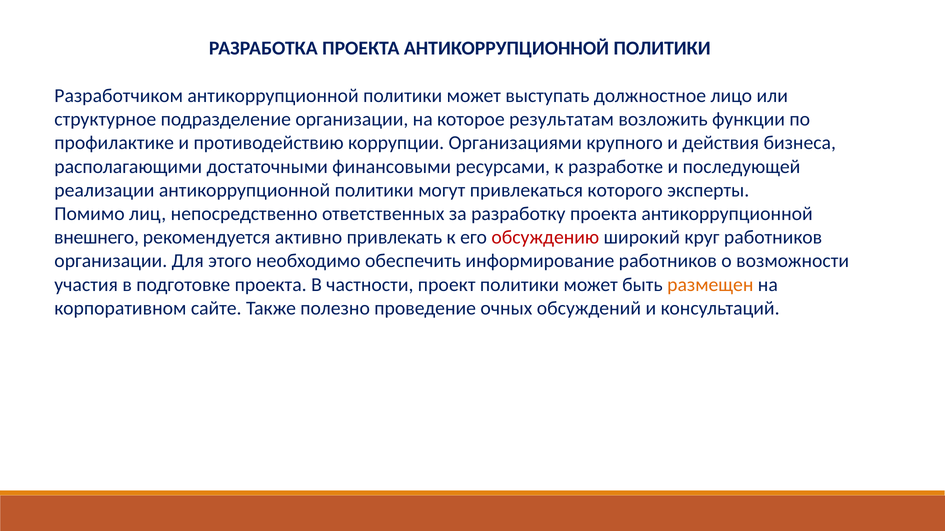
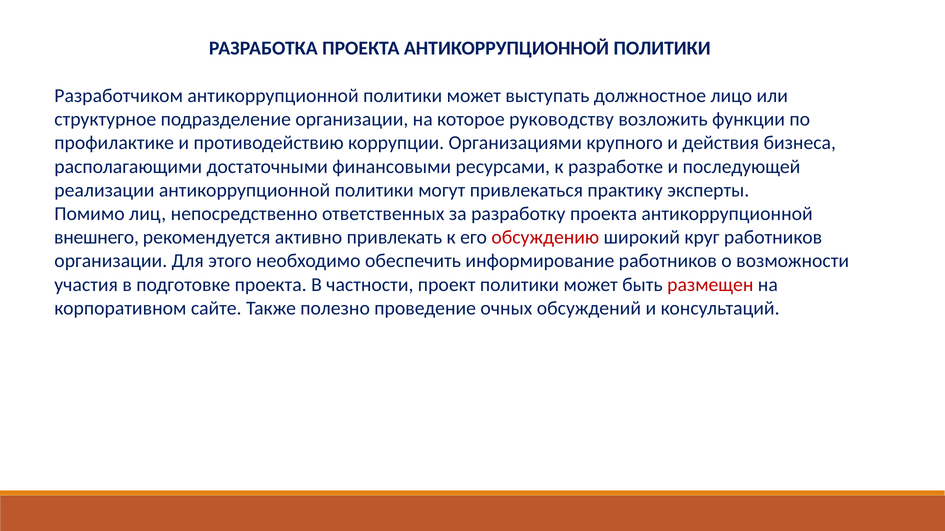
результатам: результатам -> руководству
которого: которого -> практику
размещен colour: orange -> red
